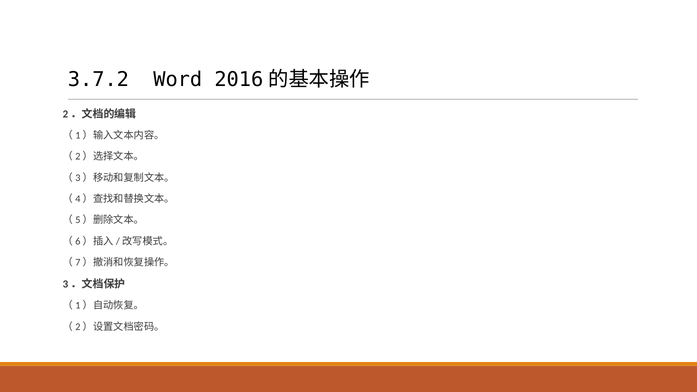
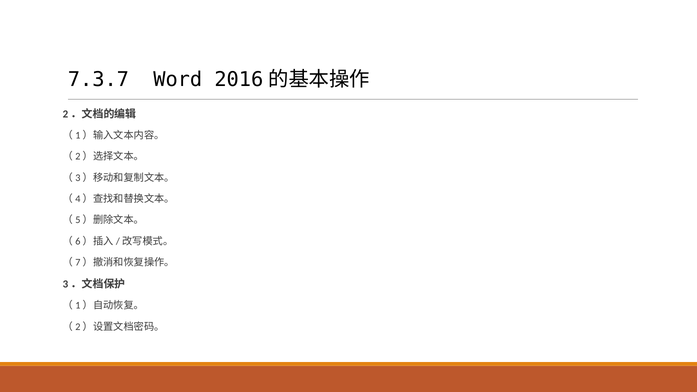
3.7.2: 3.7.2 -> 7.3.7
